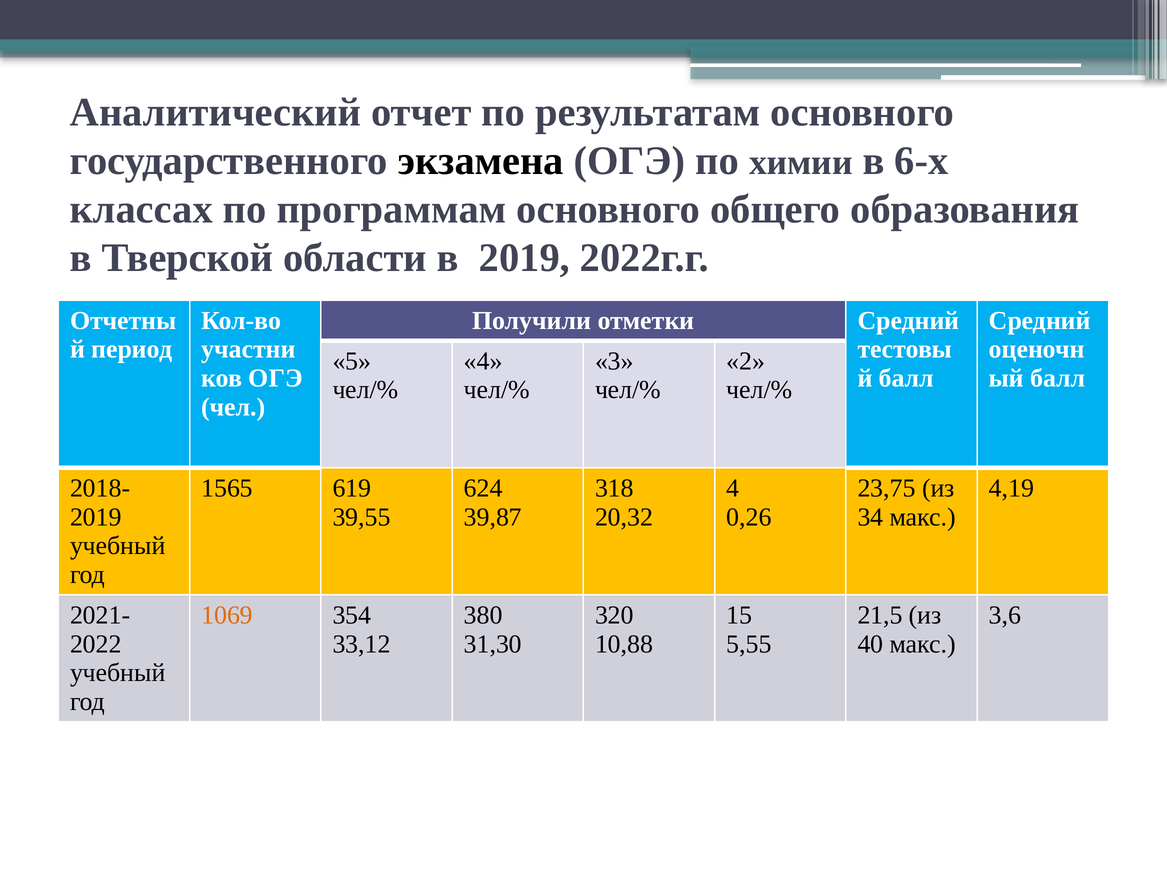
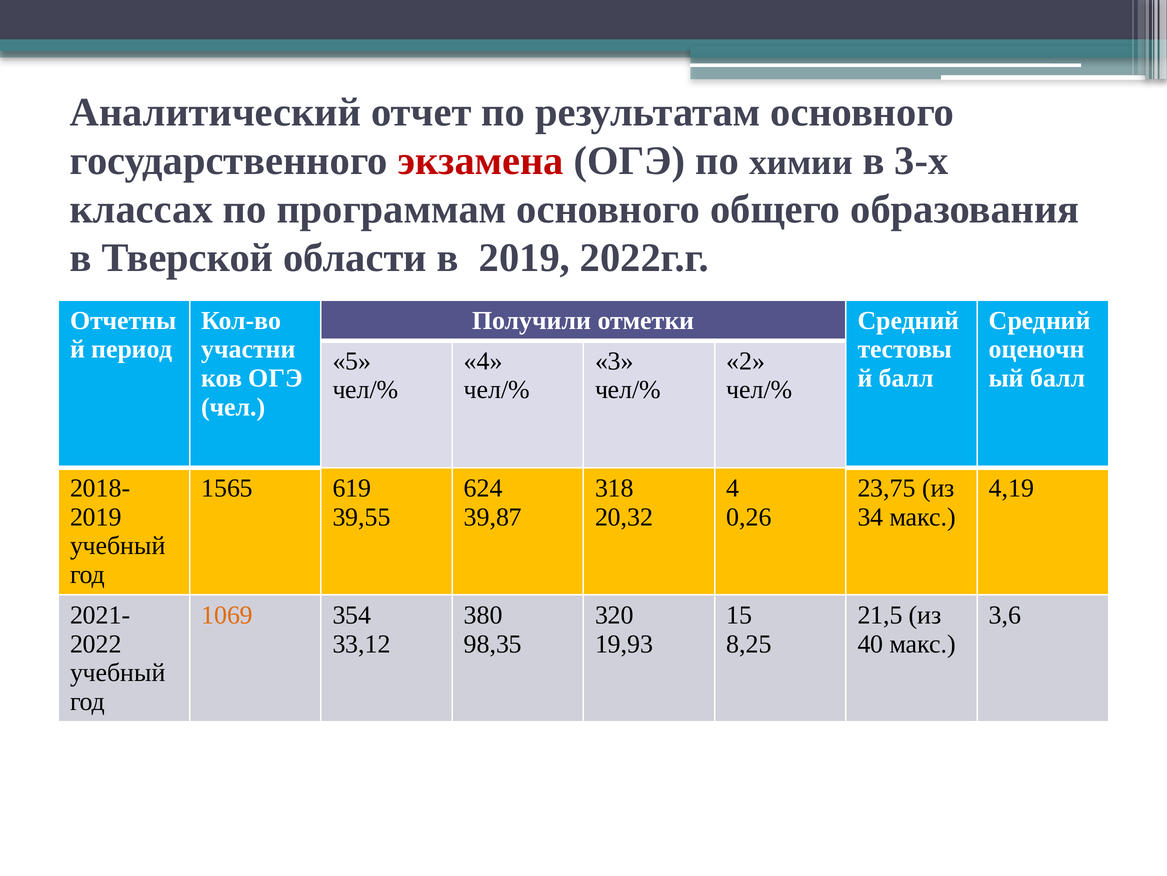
экзамена colour: black -> red
6-х: 6-х -> 3-х
31,30: 31,30 -> 98,35
10,88: 10,88 -> 19,93
5,55: 5,55 -> 8,25
